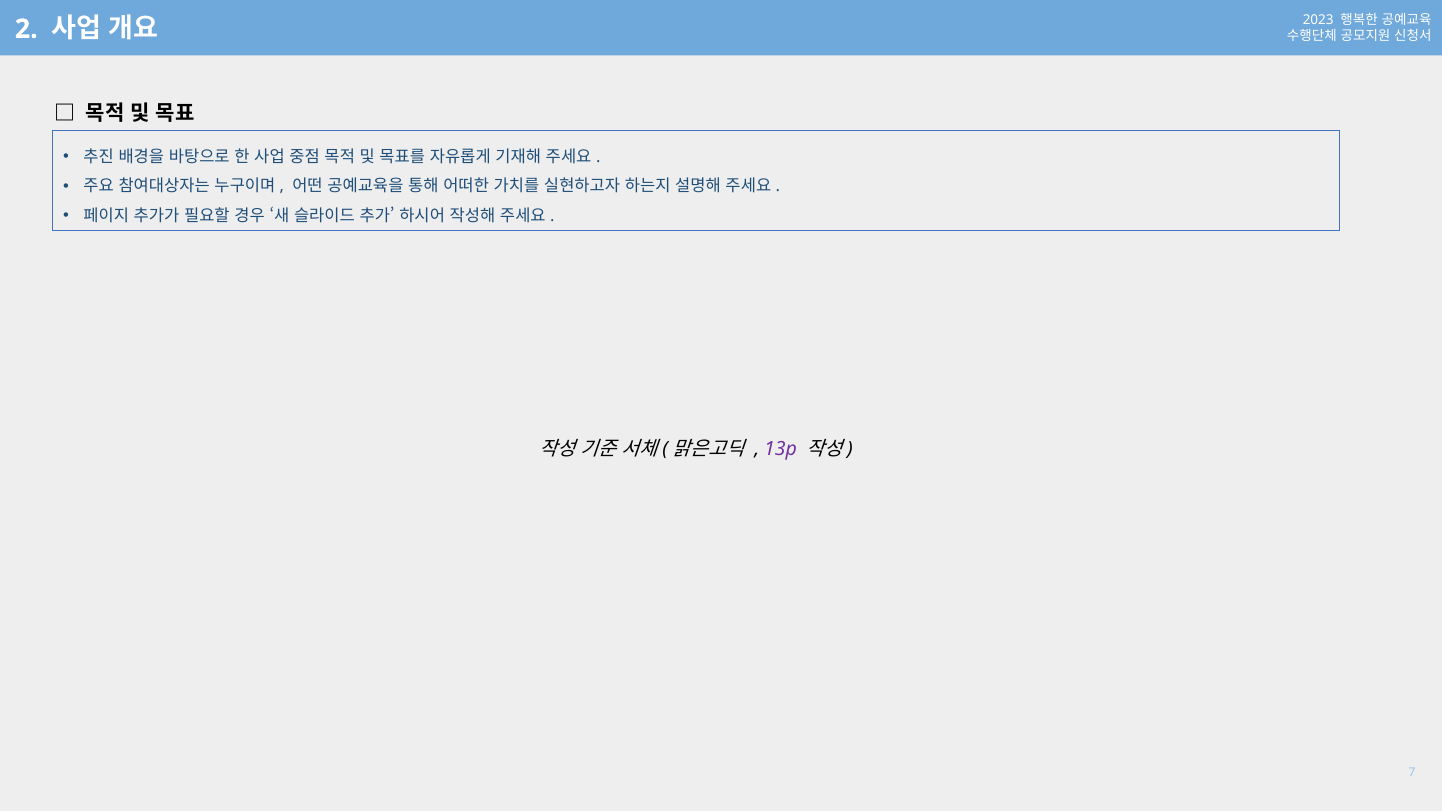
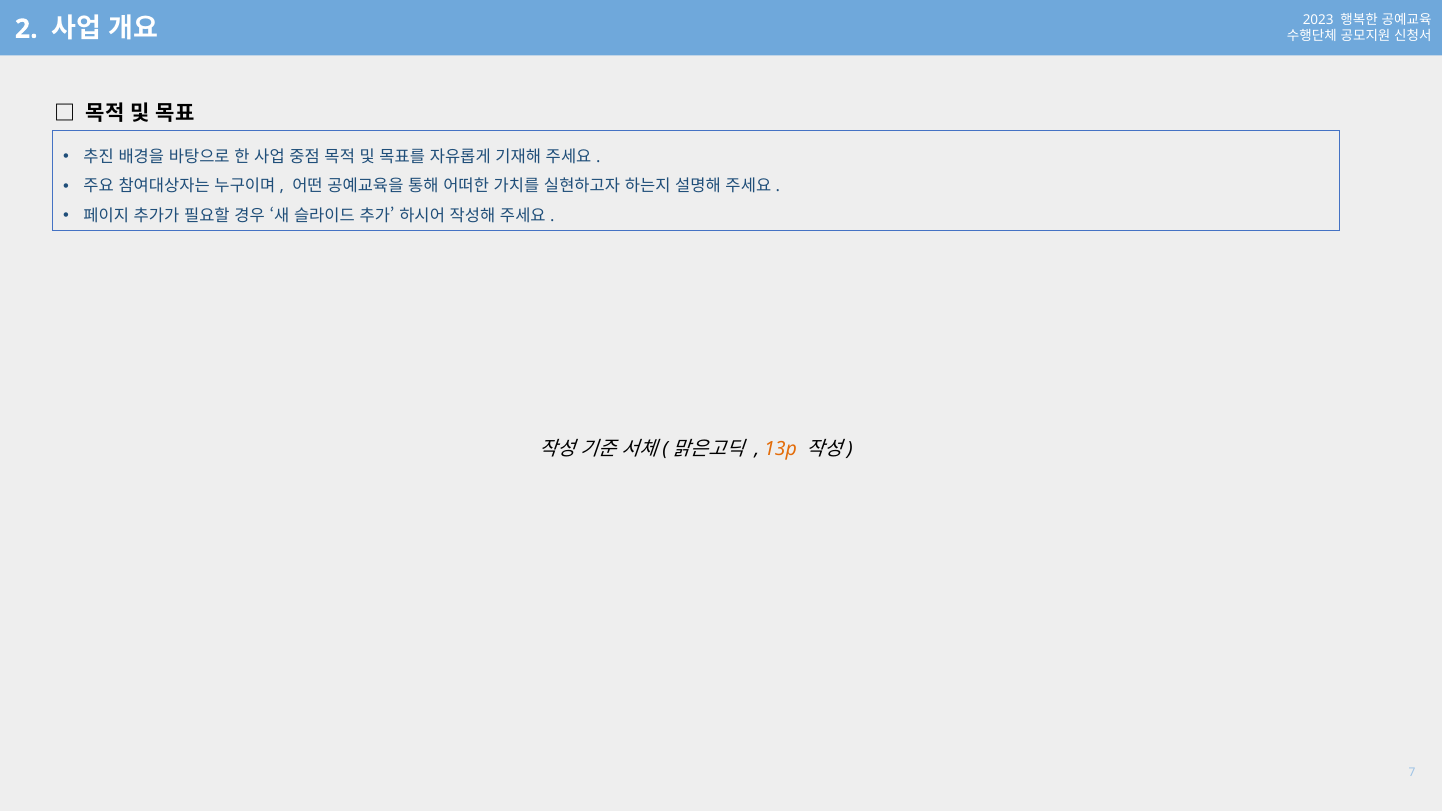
13p colour: purple -> orange
